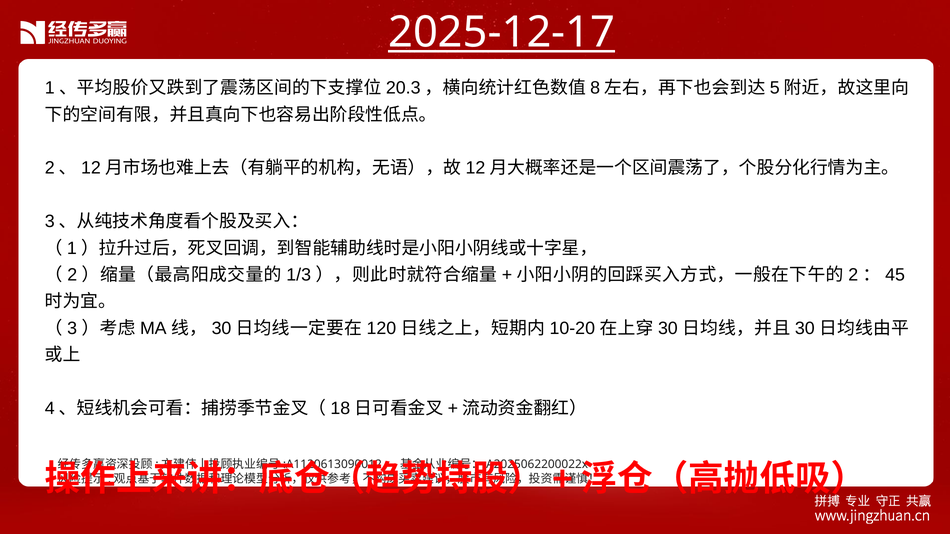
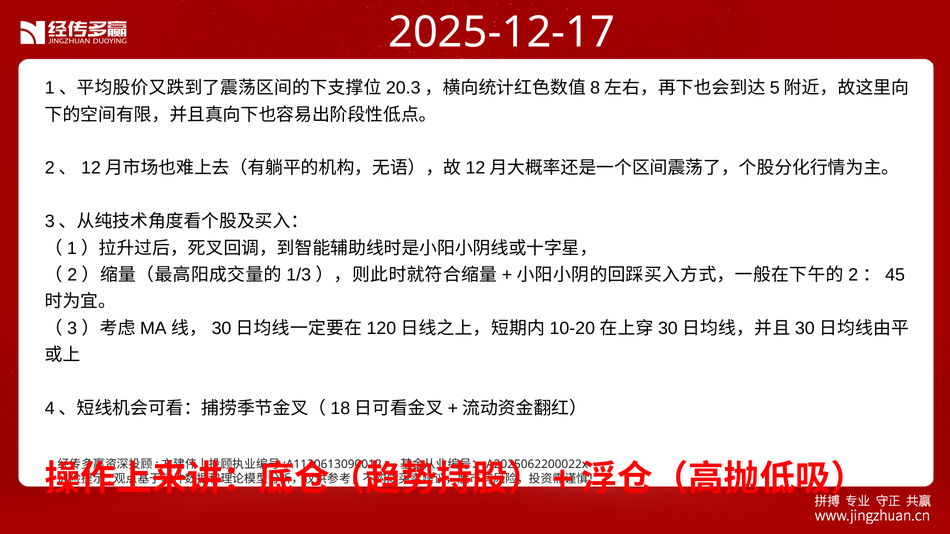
2025-12-17 underline: present -> none
